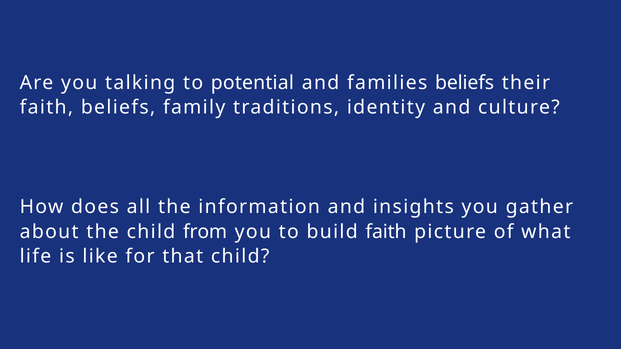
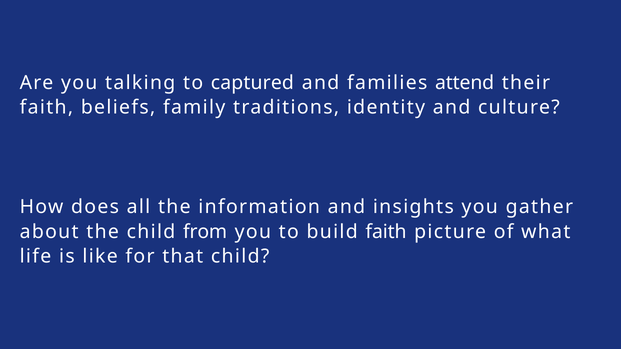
potential: potential -> captured
families beliefs: beliefs -> attend
